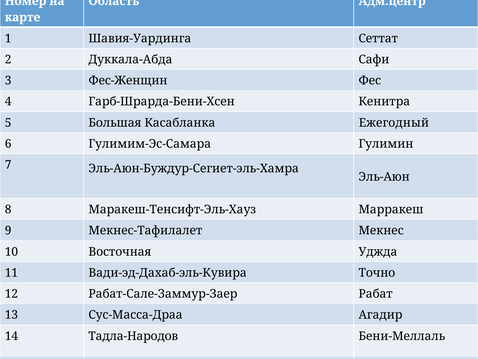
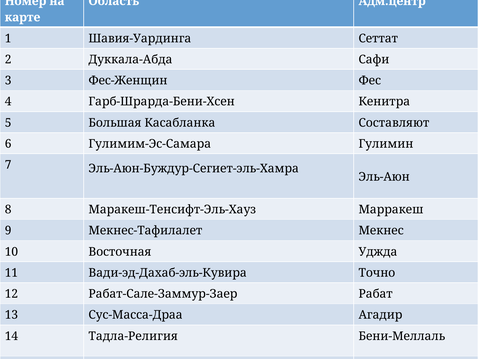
Ежегодный: Ежегодный -> Составляют
Тадла-Народов: Тадла-Народов -> Тадла-Религия
